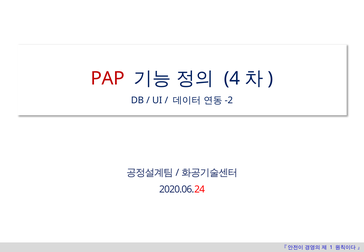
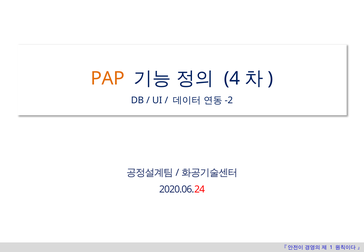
PAP colour: red -> orange
